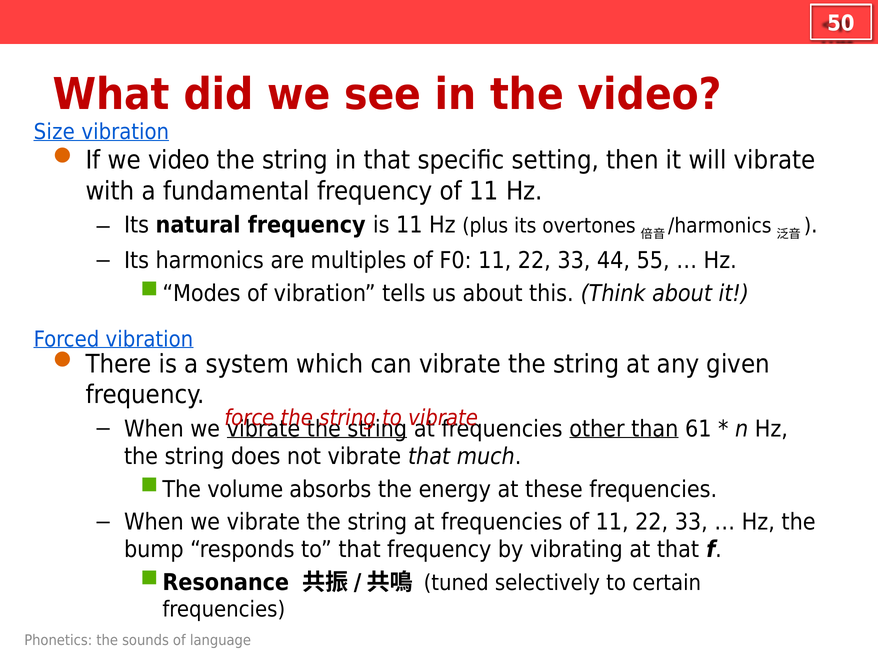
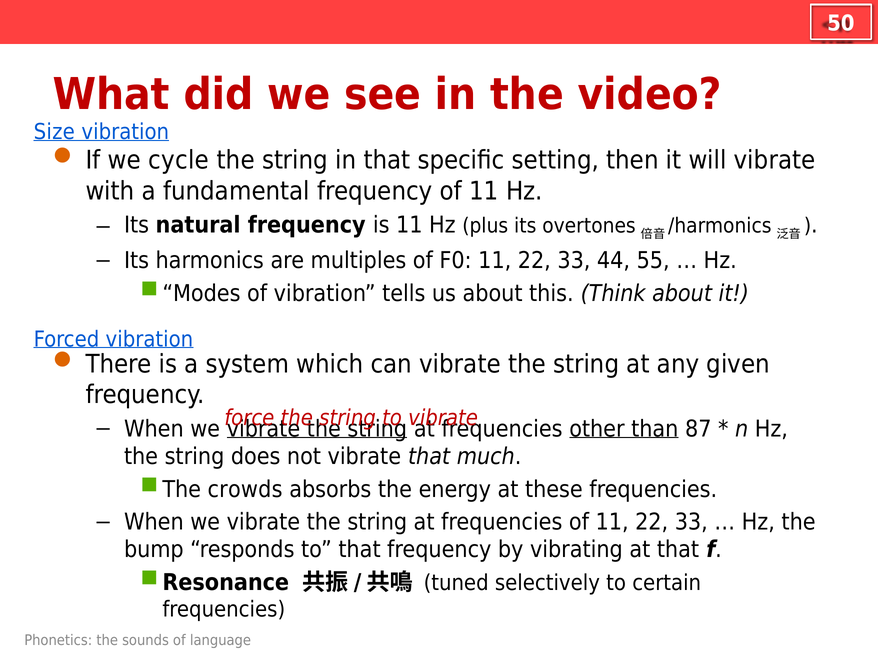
we video: video -> cycle
61: 61 -> 87
volume: volume -> crowds
